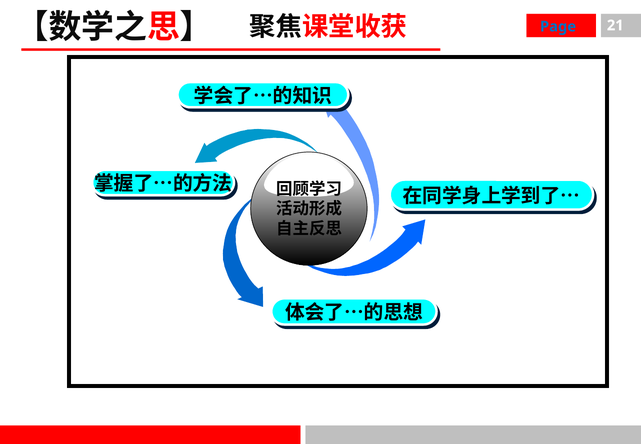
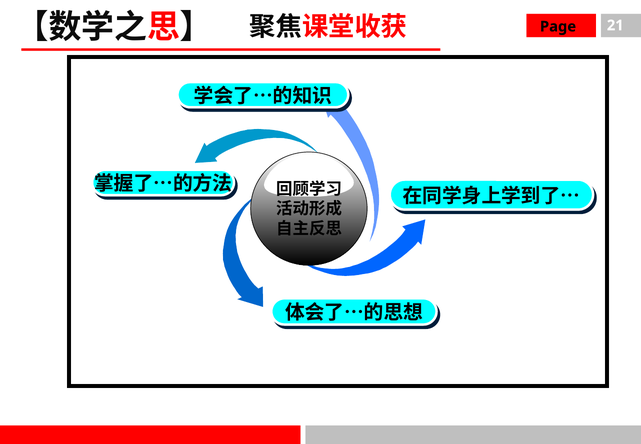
Page colour: blue -> black
